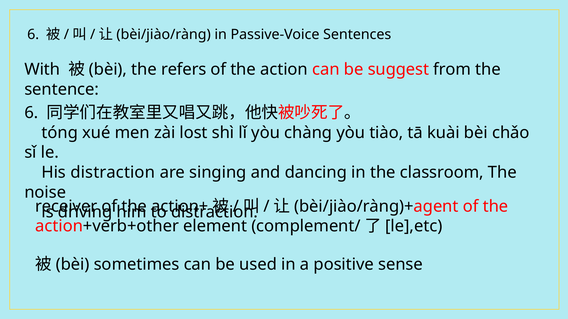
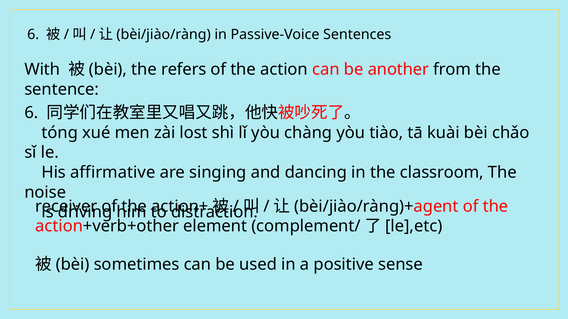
suggest: suggest -> another
His distraction: distraction -> affirmative
